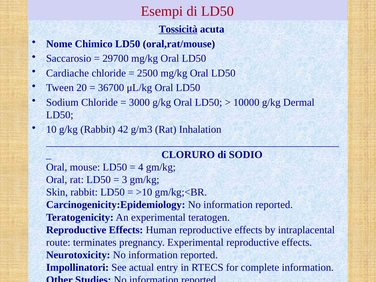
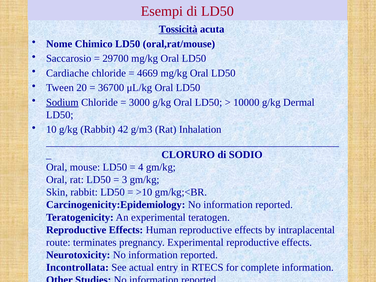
2500: 2500 -> 4669
Sodium underline: none -> present
Impollinatori: Impollinatori -> Incontrollata
